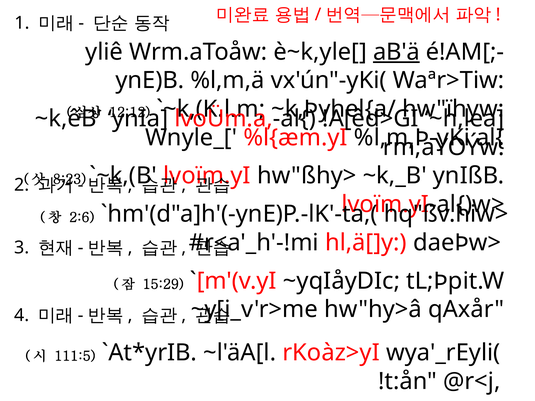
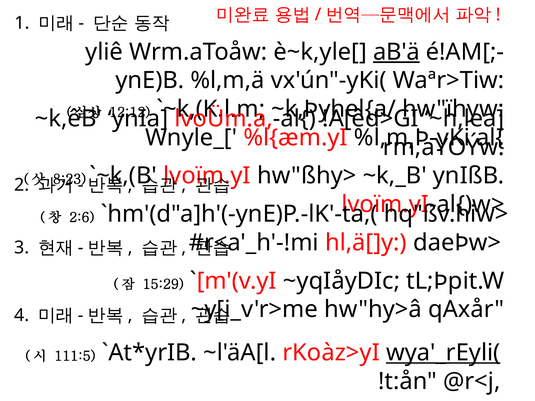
wya'_rEyli( underline: none -> present
